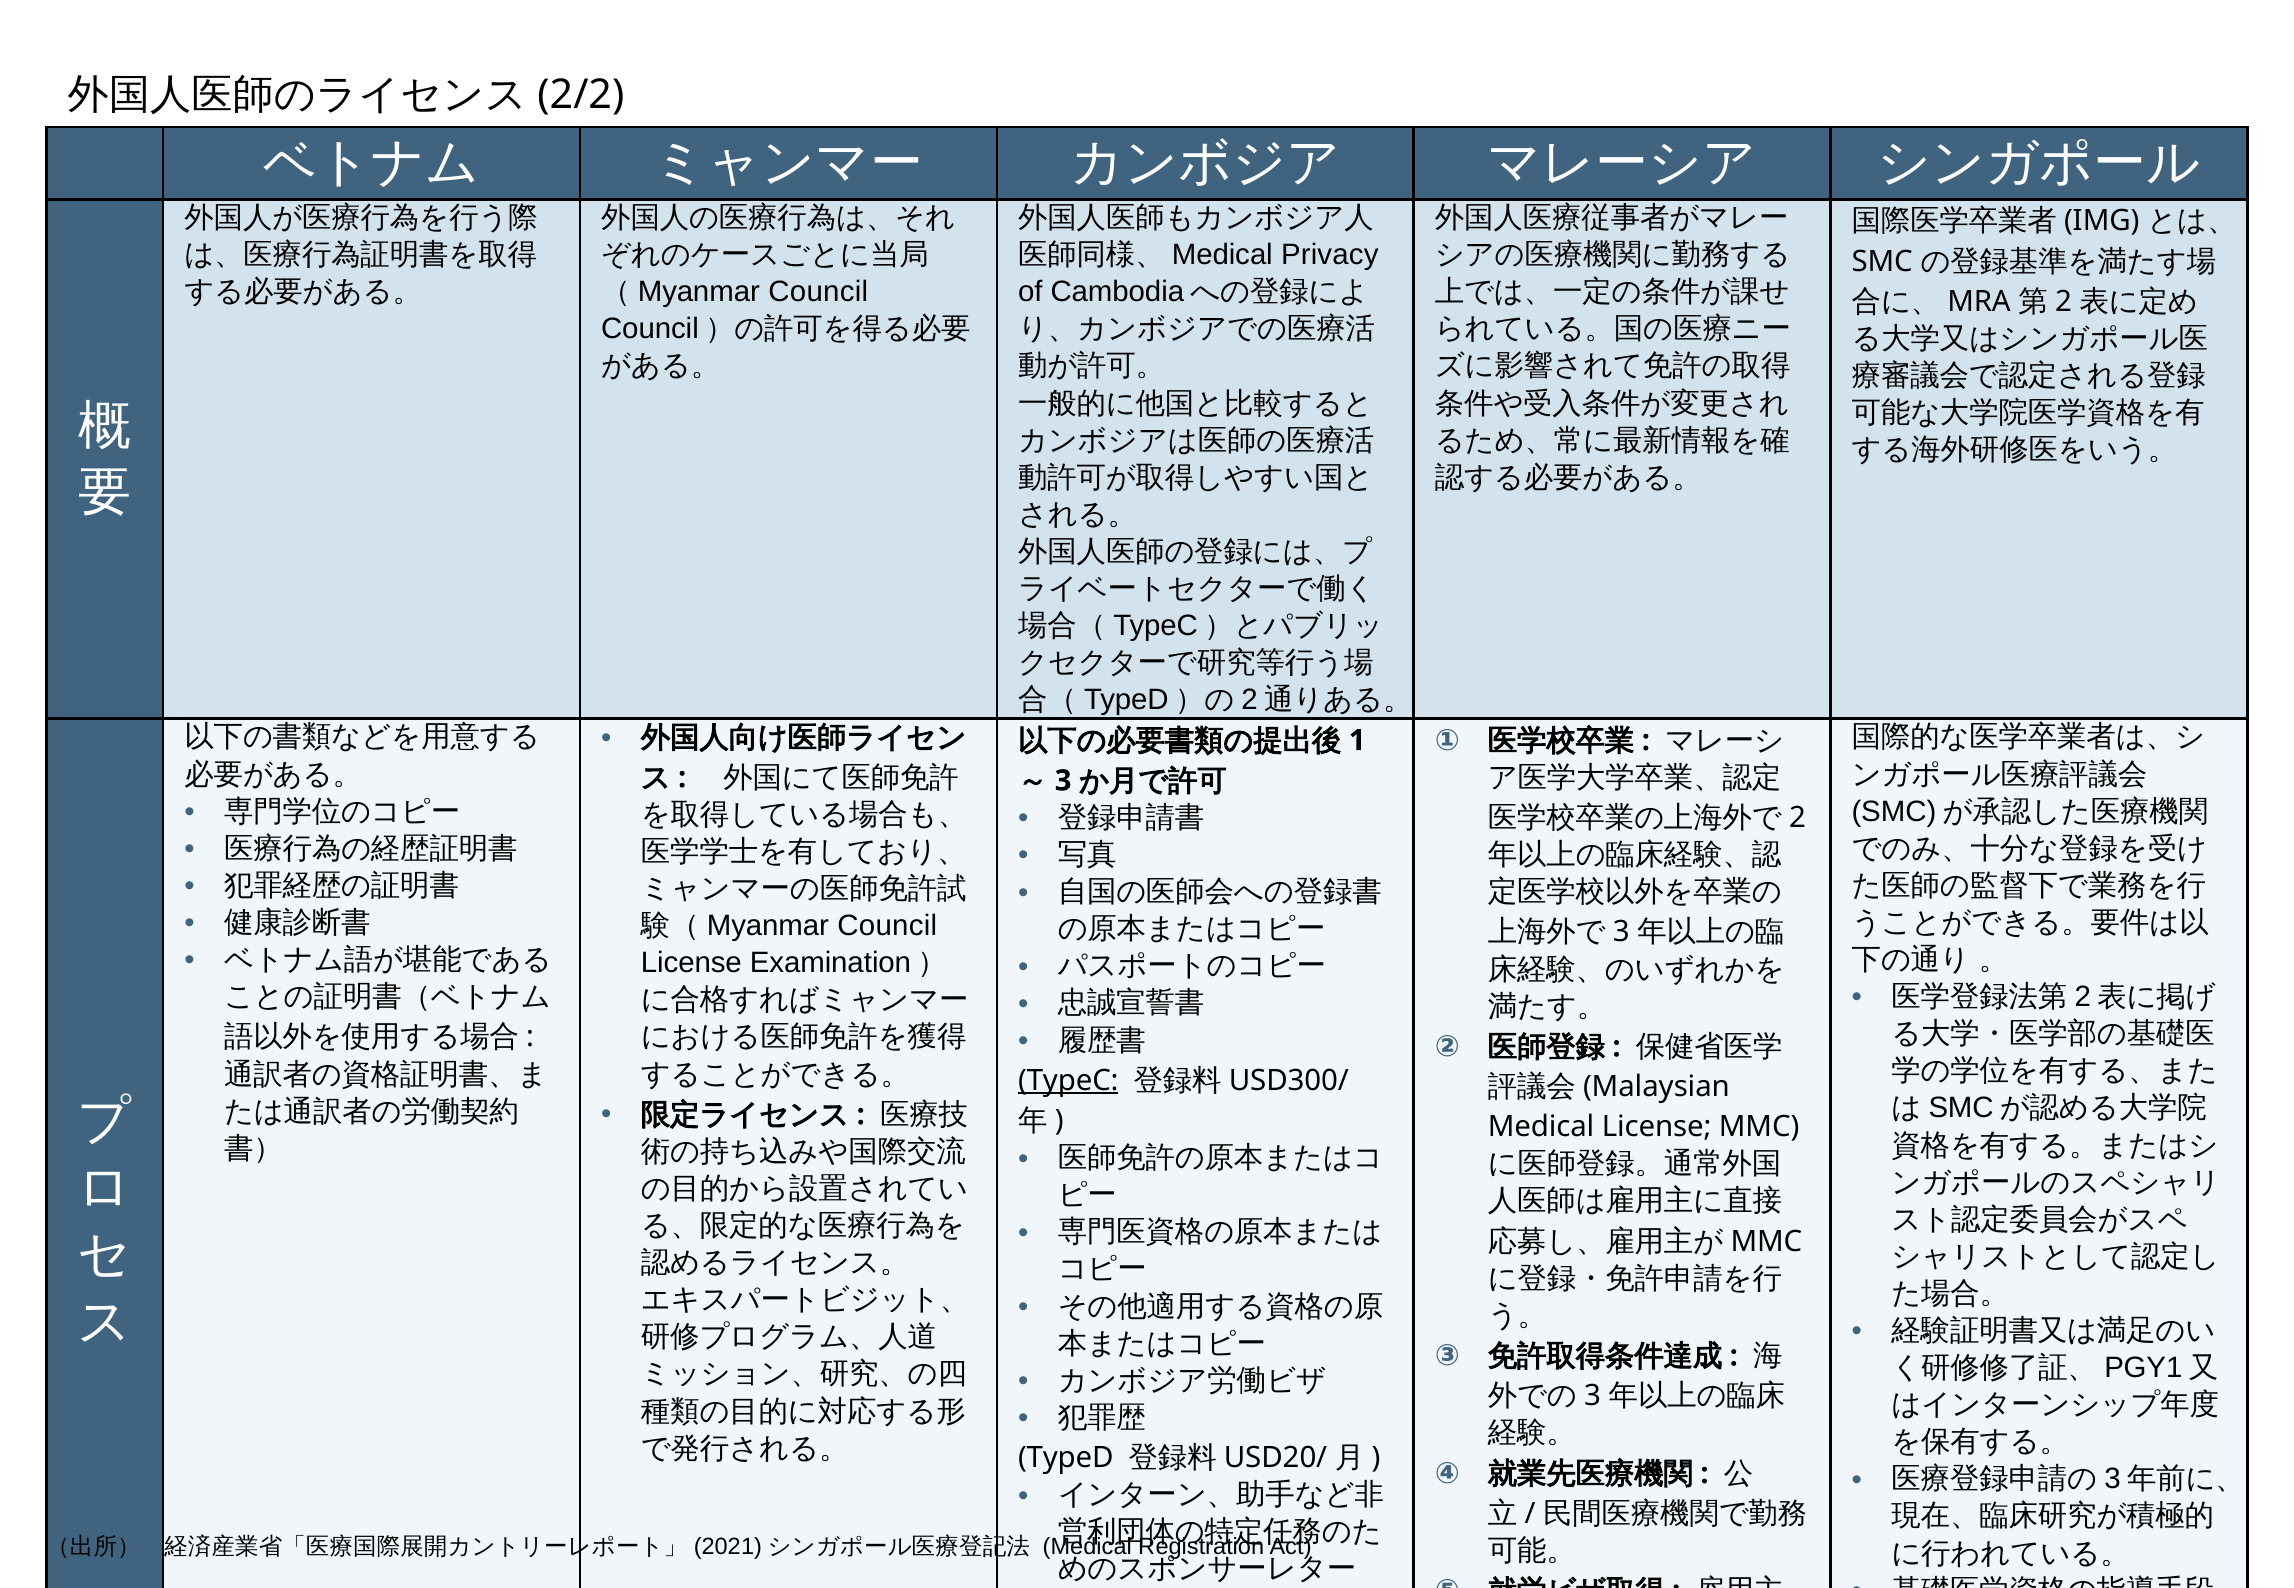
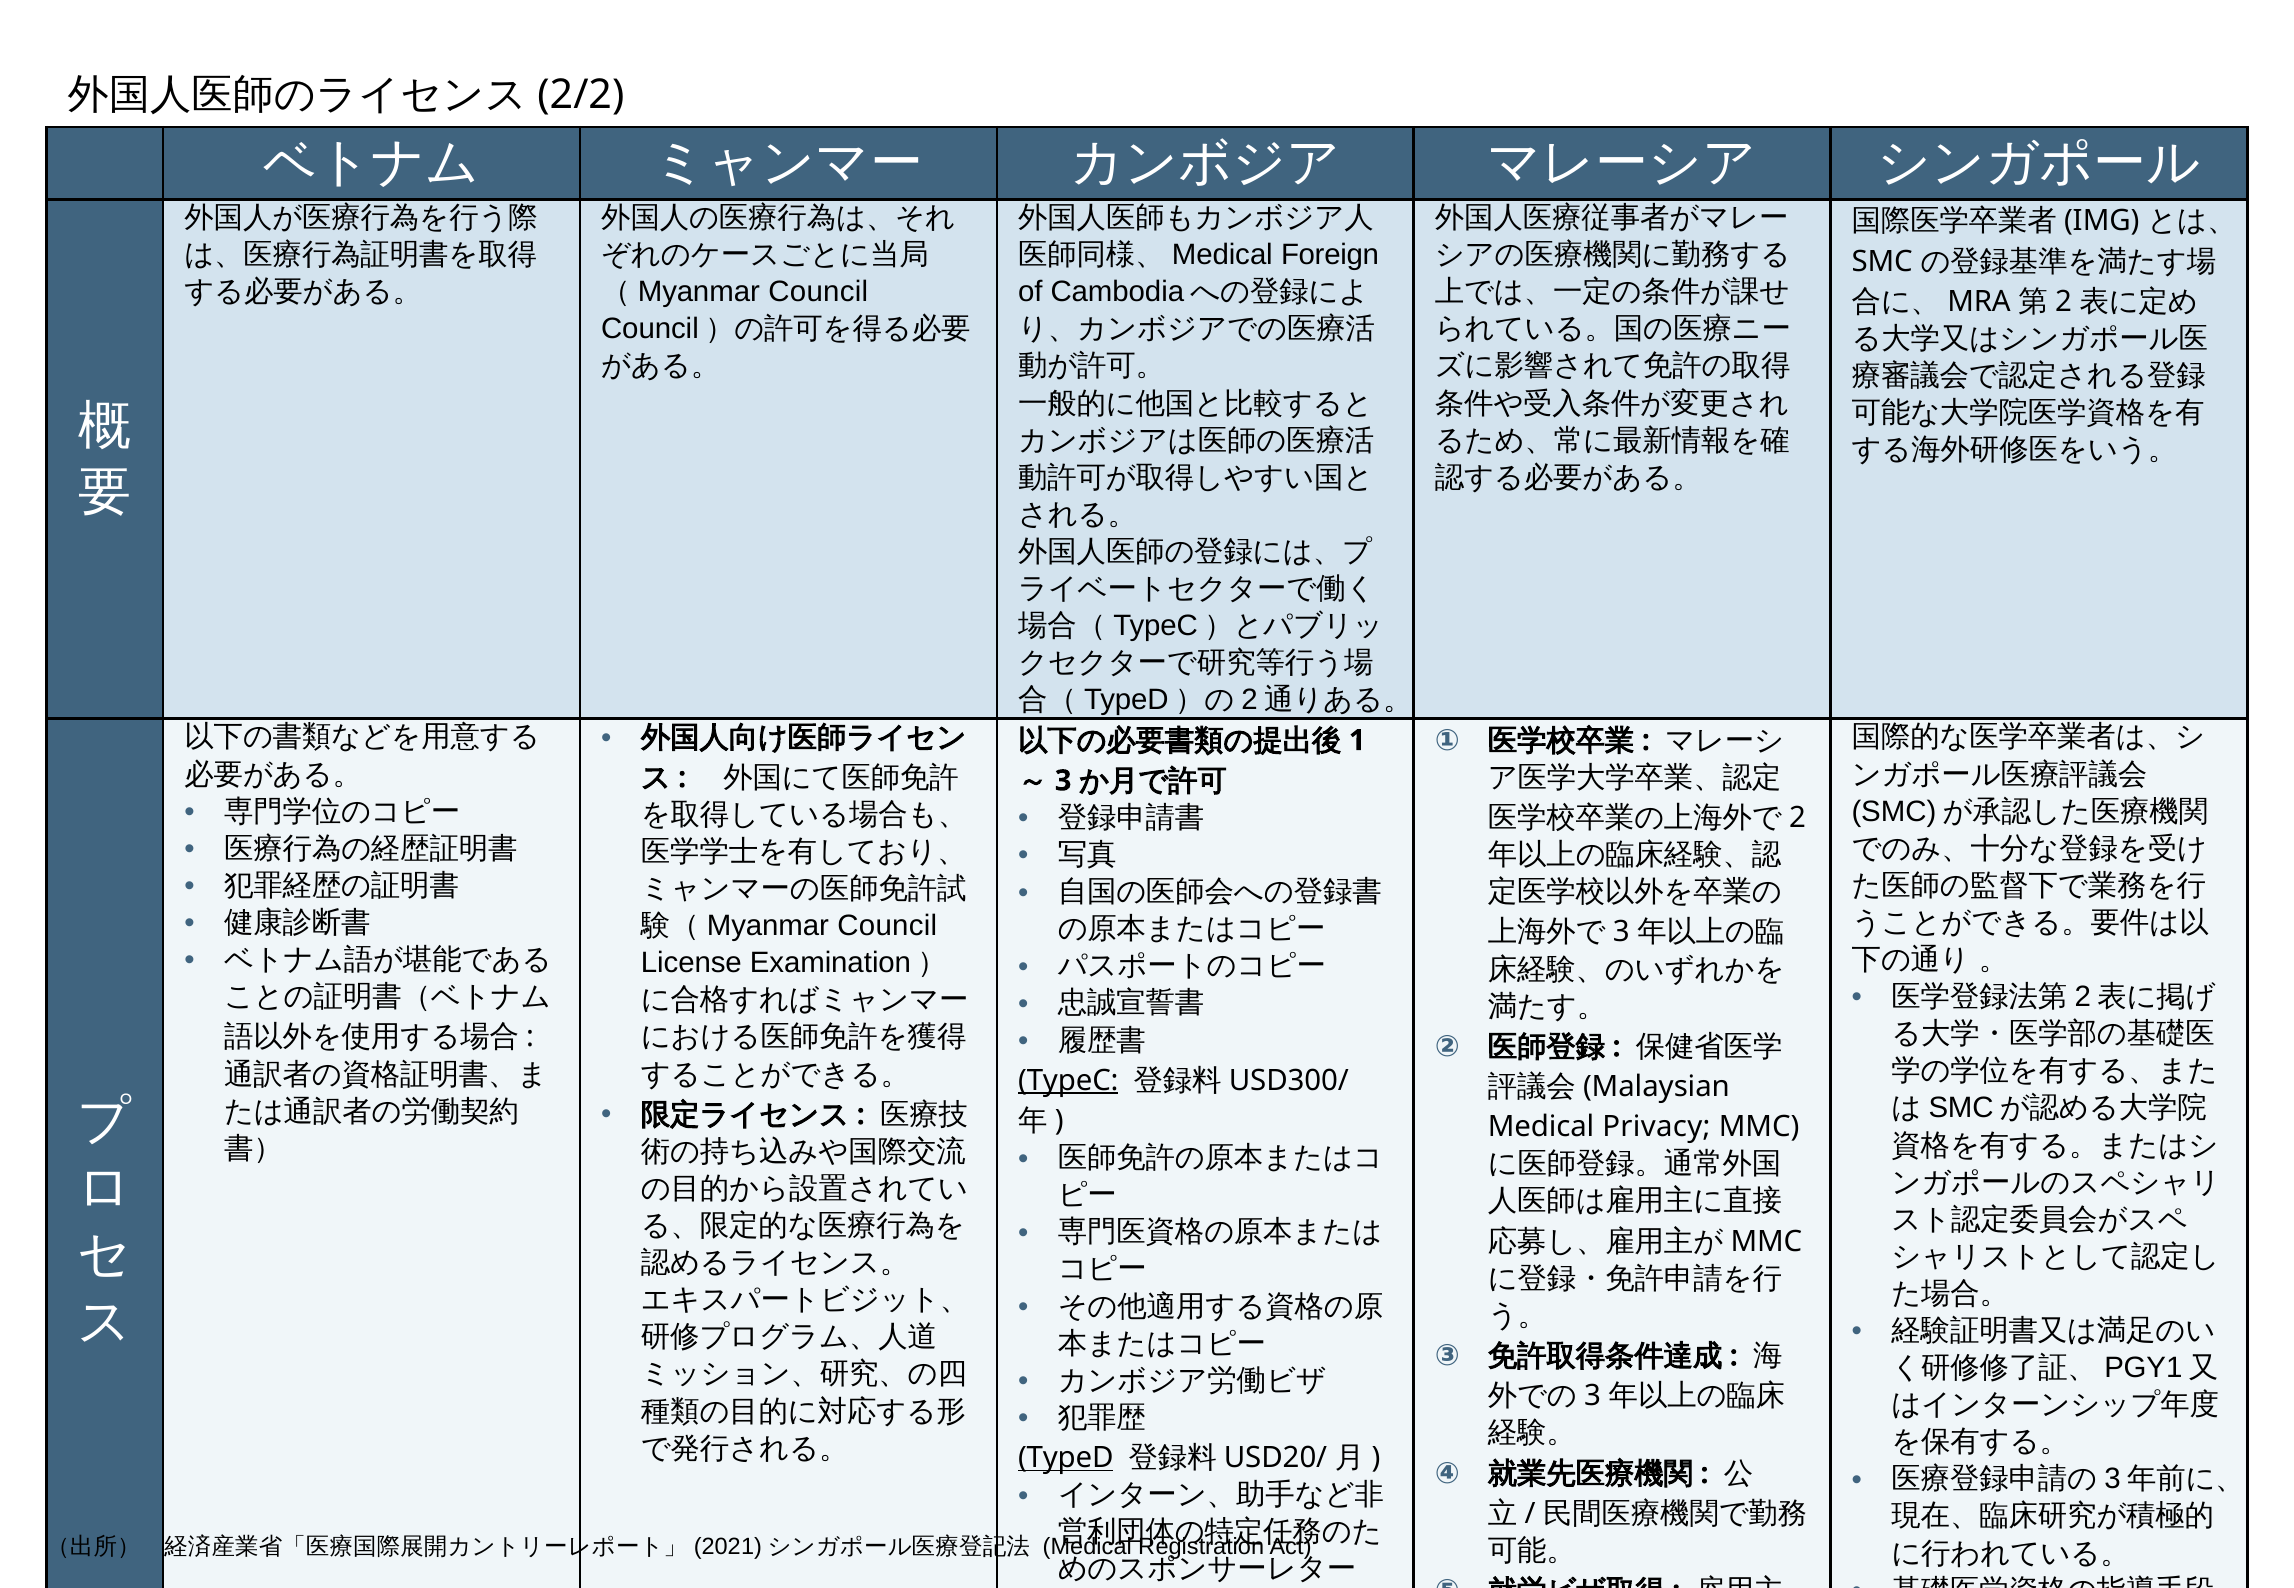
Privacy: Privacy -> Foreign
Medical License: License -> Privacy
TypeD underline: none -> present
